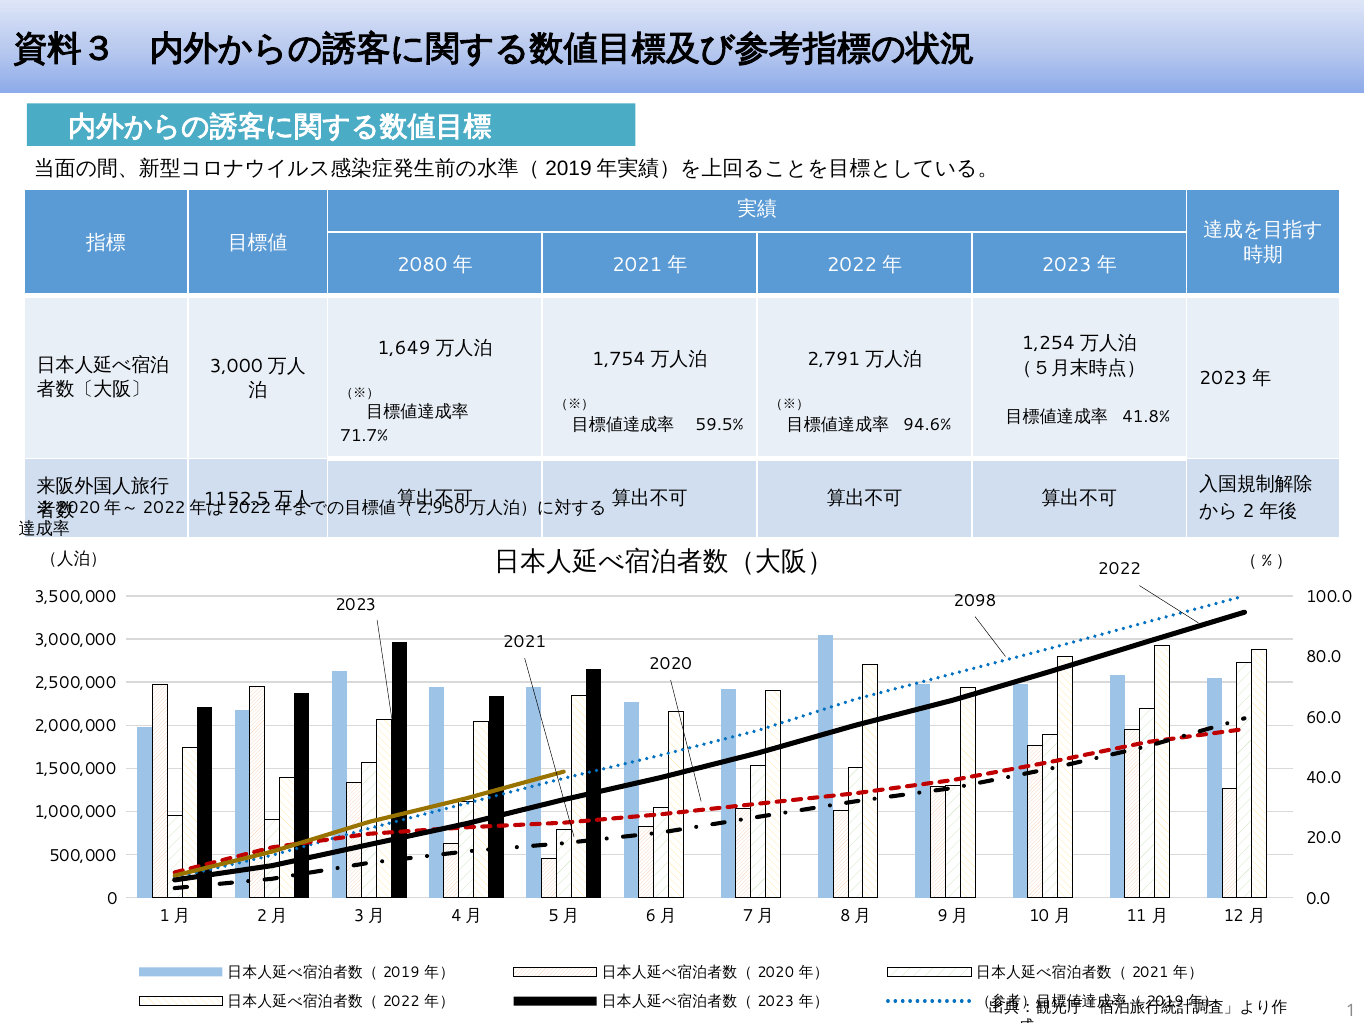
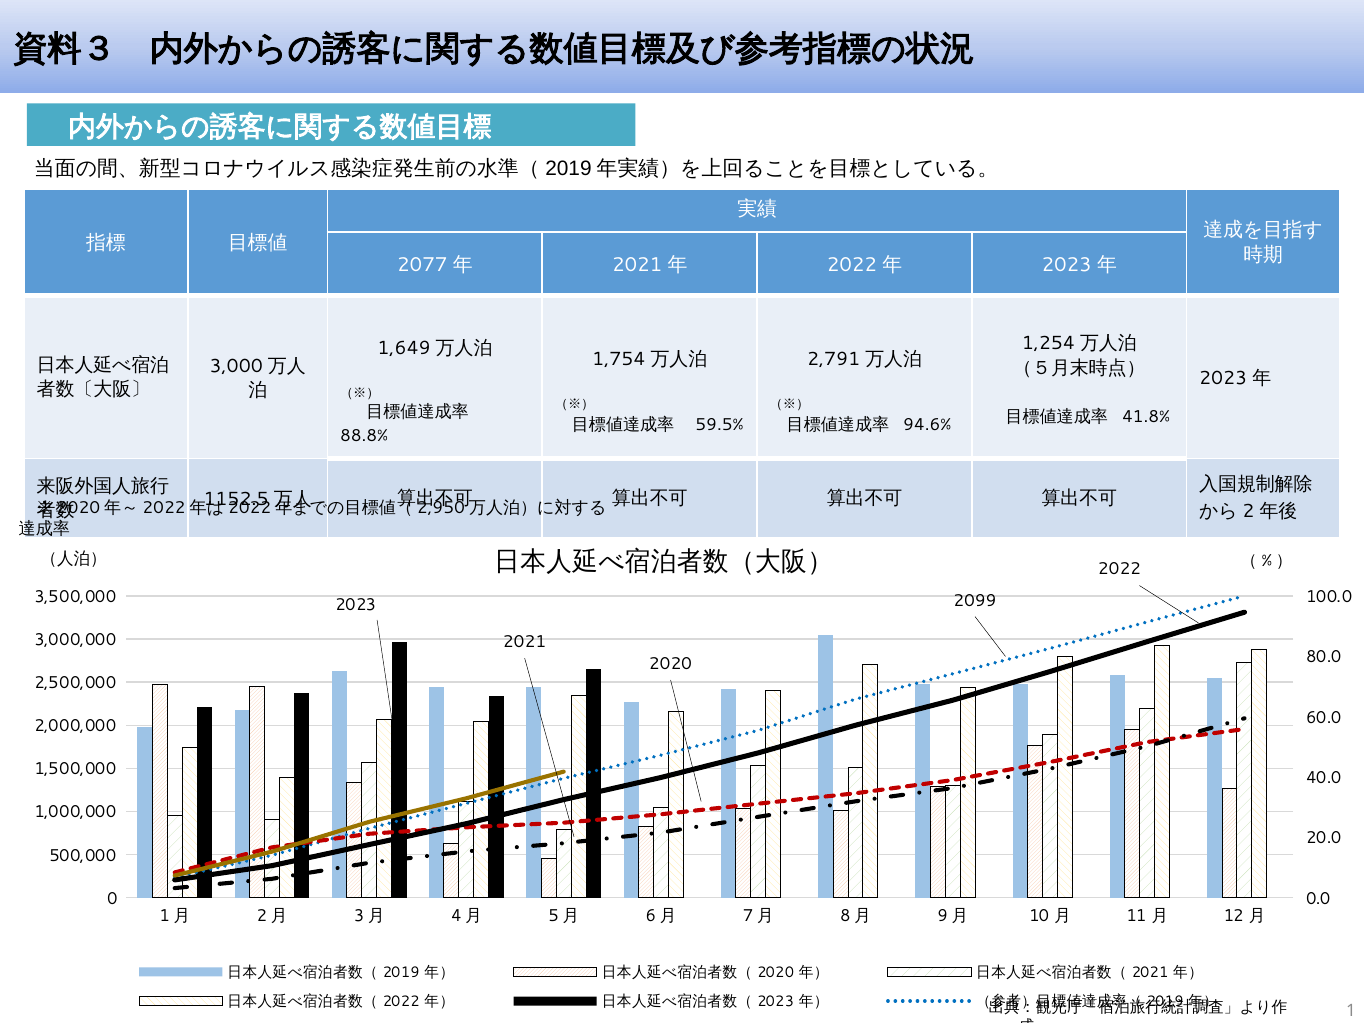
2080: 2080 -> 2077
71.7%: 71.7% -> 88.8%
2098: 2098 -> 2099
